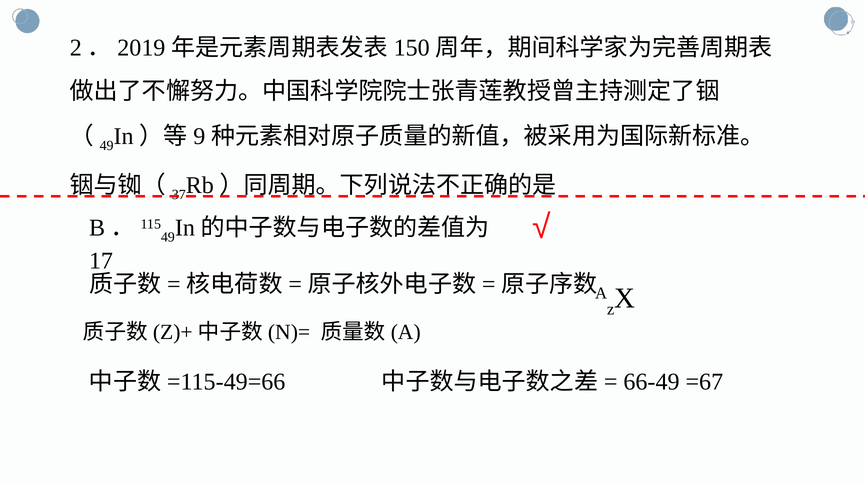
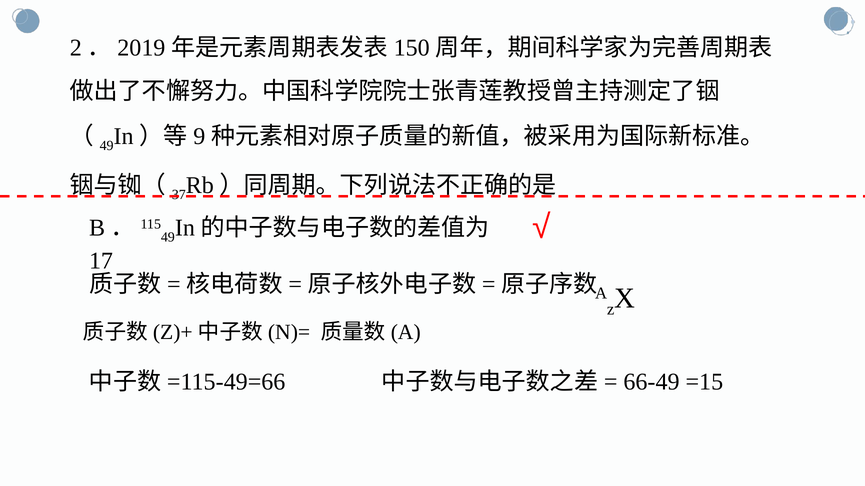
=67: =67 -> =15
